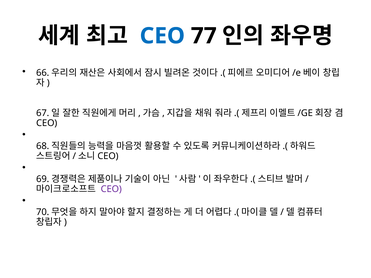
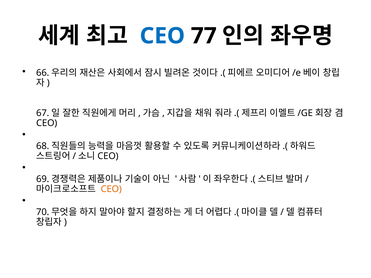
CEO at (111, 189) colour: purple -> orange
